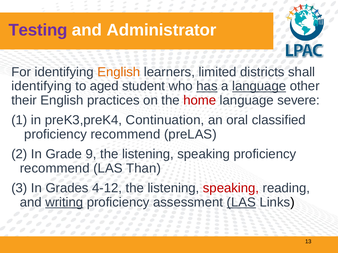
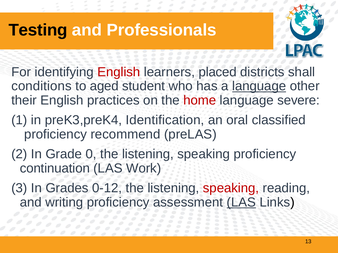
Testing colour: purple -> black
Administrator: Administrator -> Professionals
English at (119, 72) colour: orange -> red
limited: limited -> placed
identifying at (42, 86): identifying -> conditions
has underline: present -> none
Continuation: Continuation -> Identification
9: 9 -> 0
recommend at (55, 169): recommend -> continuation
Than: Than -> Work
4-12: 4-12 -> 0-12
writing underline: present -> none
